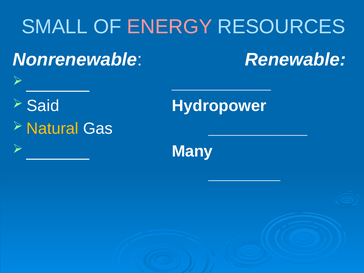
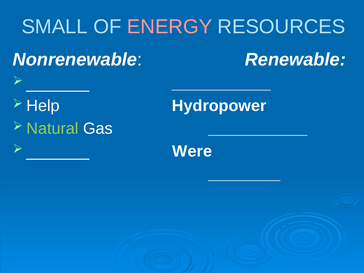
Said: Said -> Help
Natural colour: yellow -> light green
Many: Many -> Were
